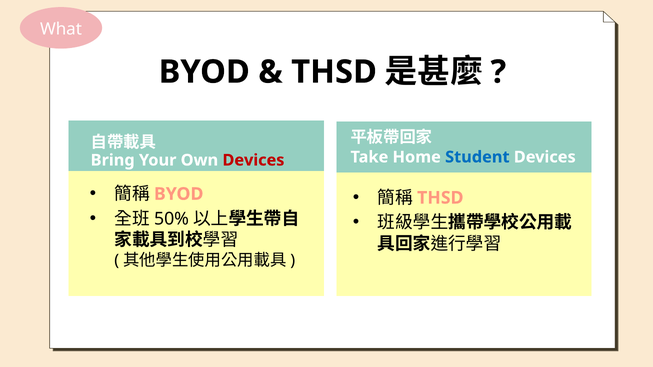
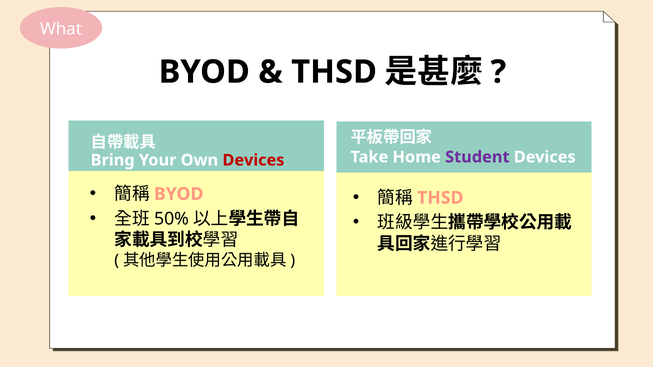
Student colour: blue -> purple
